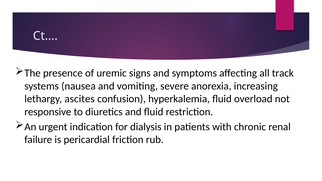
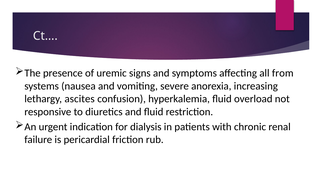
track: track -> from
